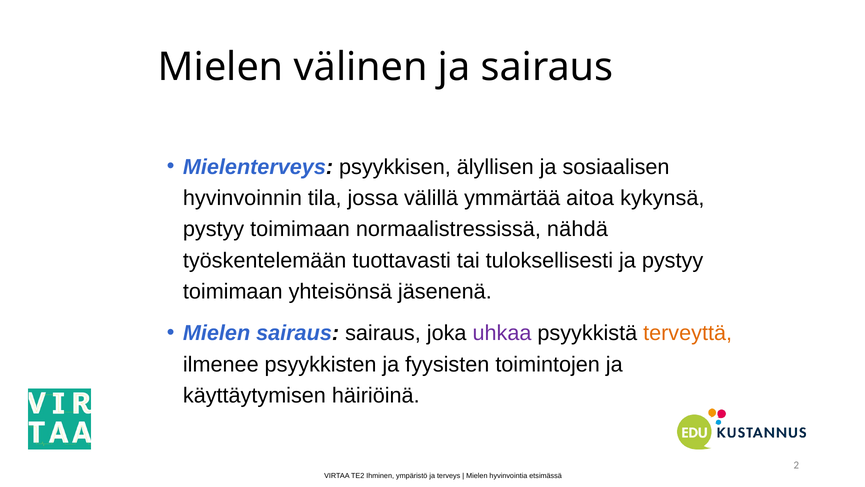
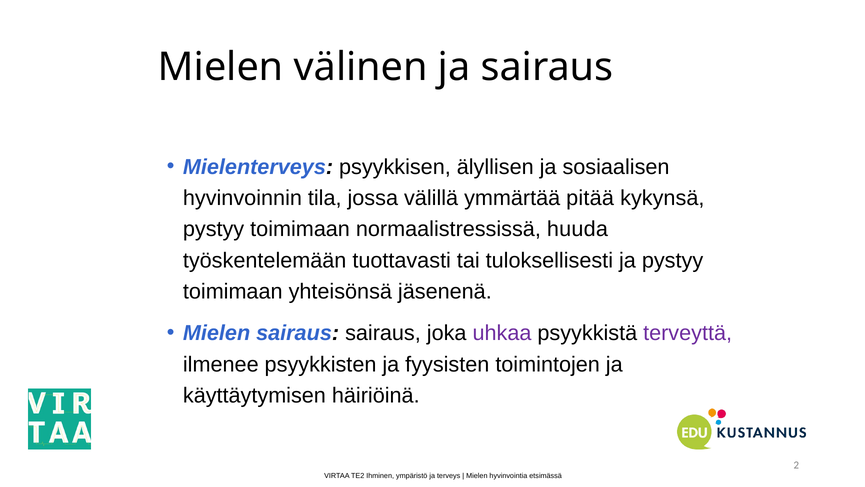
aitoa: aitoa -> pitää
nähdä: nähdä -> huuda
terveyttä colour: orange -> purple
